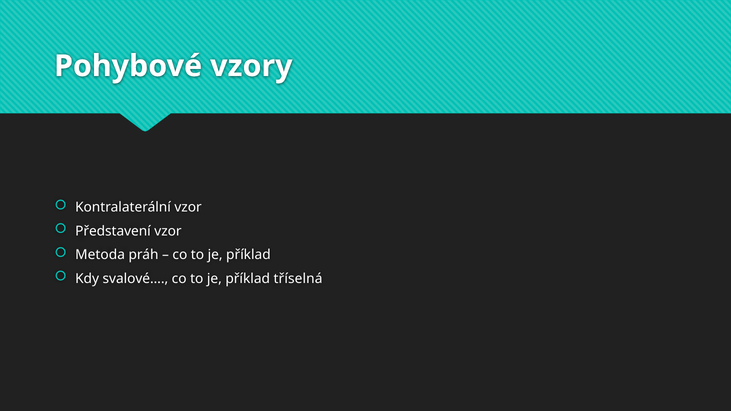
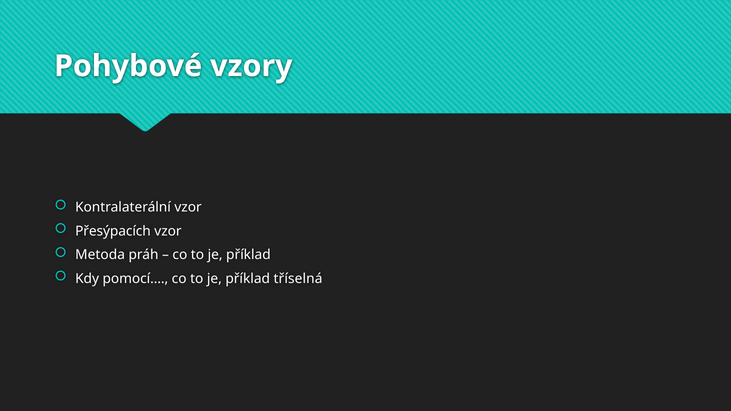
Představení: Představení -> Přesýpacích
svalové…: svalové… -> pomocí…
